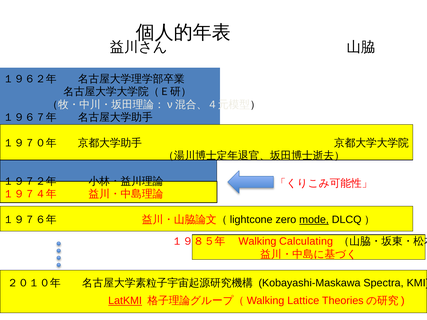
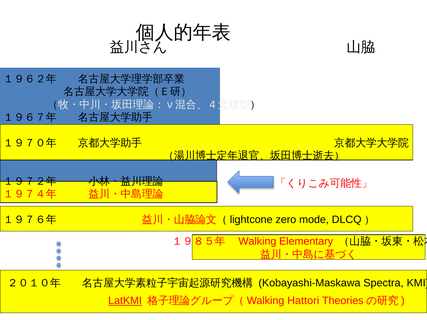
mode underline: present -> none
Calculating: Calculating -> Elementary
Lattice: Lattice -> Hattori
